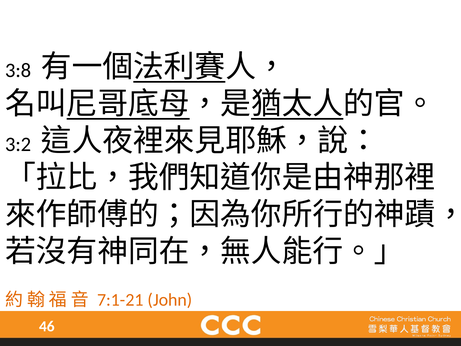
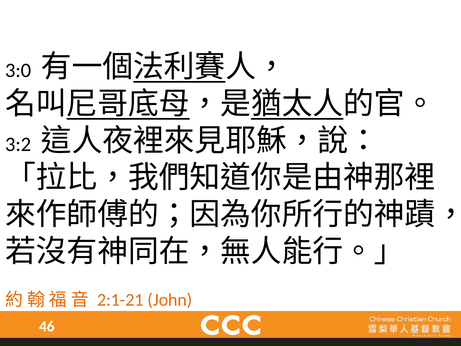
3:8: 3:8 -> 3:0
7:1-21: 7:1-21 -> 2:1-21
